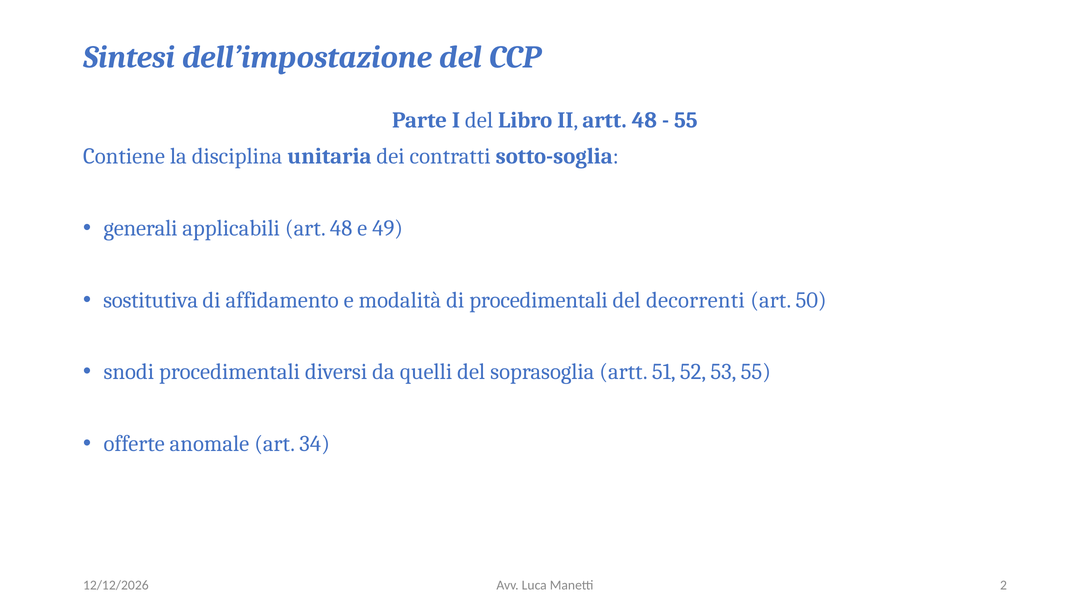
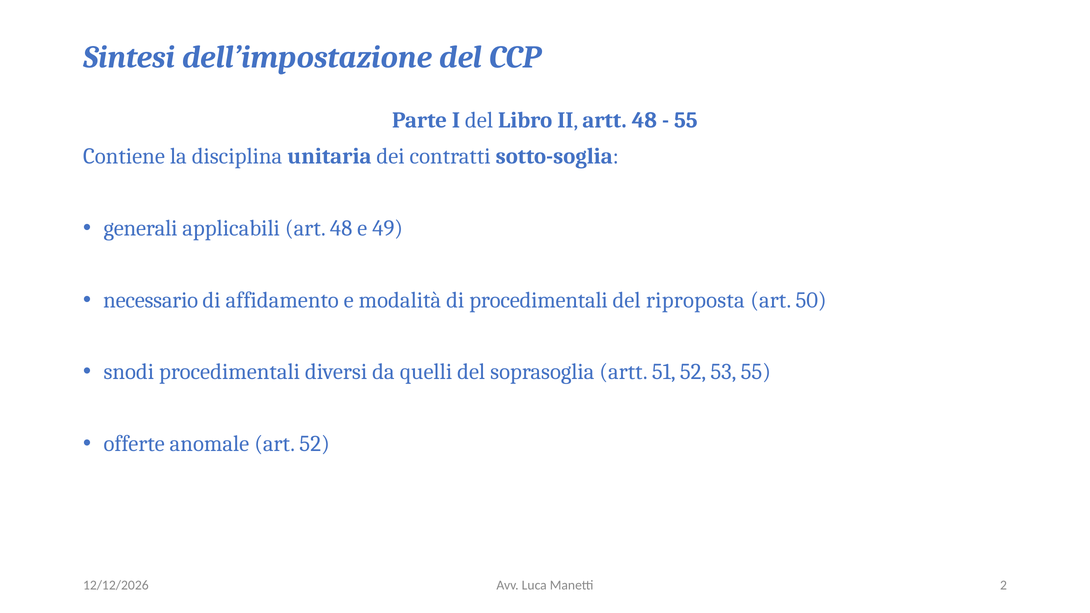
sostitutiva: sostitutiva -> necessario
decorrenti: decorrenti -> riproposta
art 34: 34 -> 52
